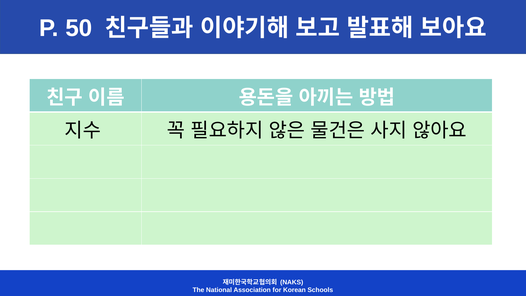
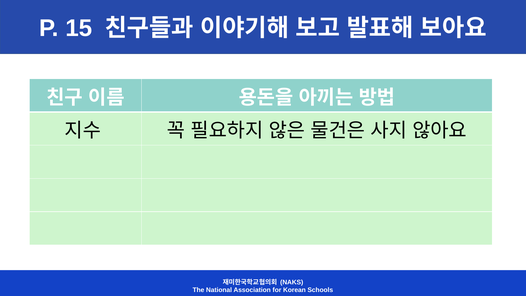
50: 50 -> 15
